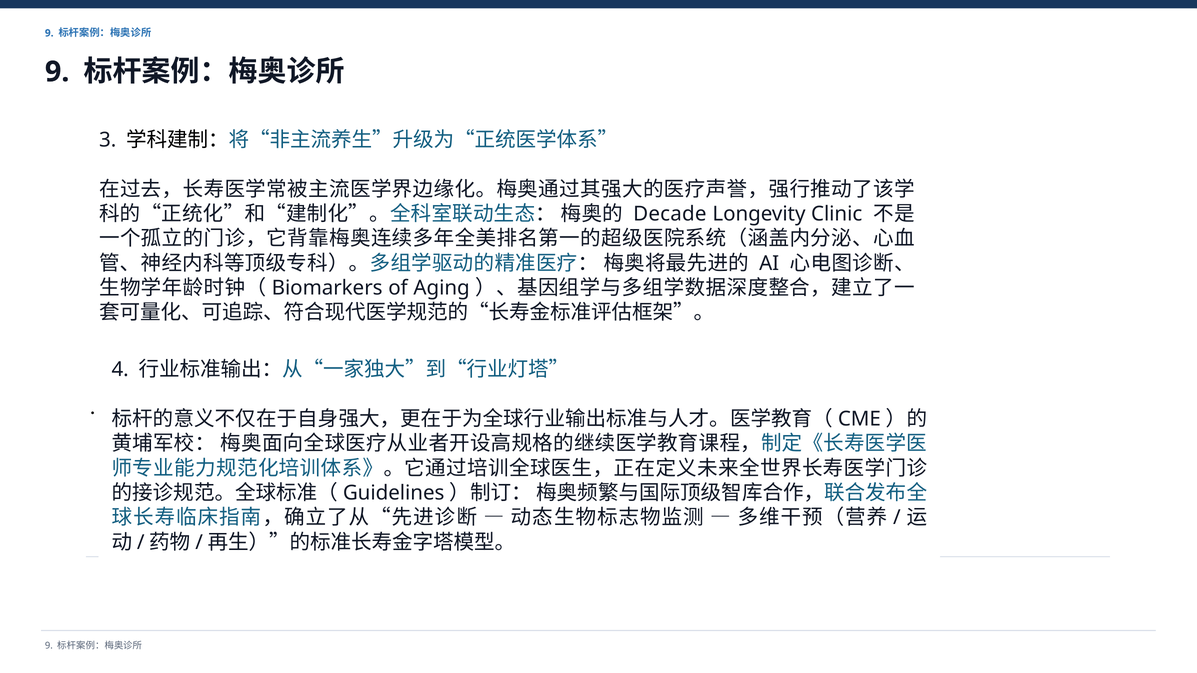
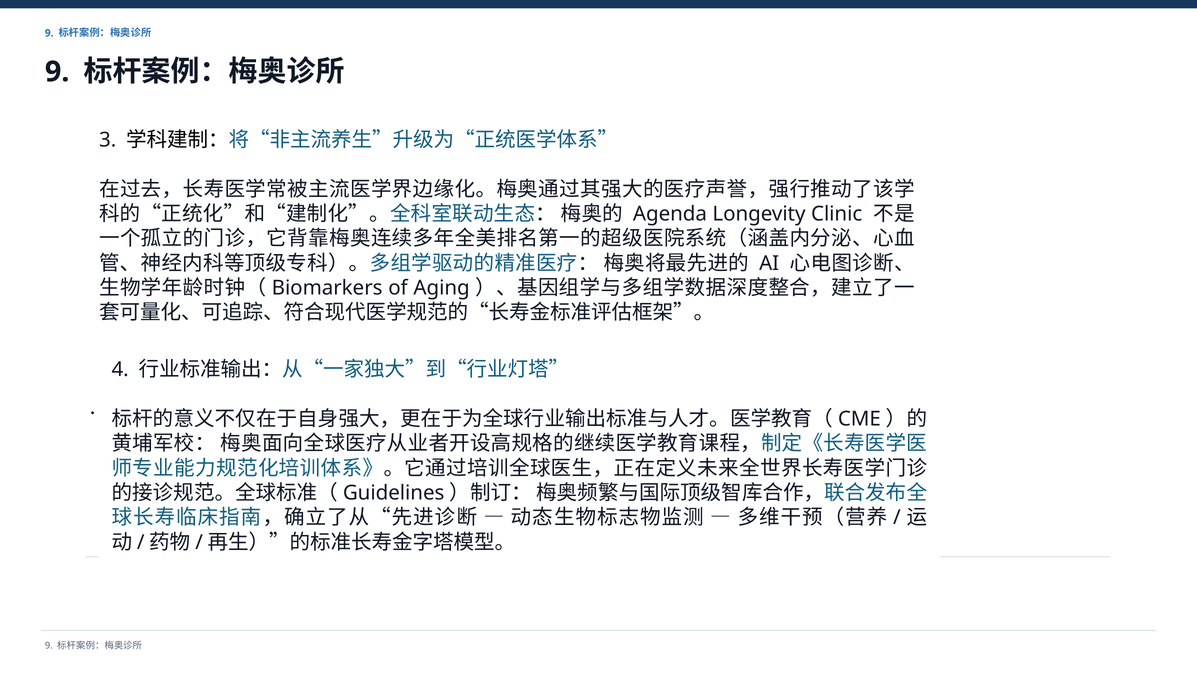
Decade: Decade -> Agenda
